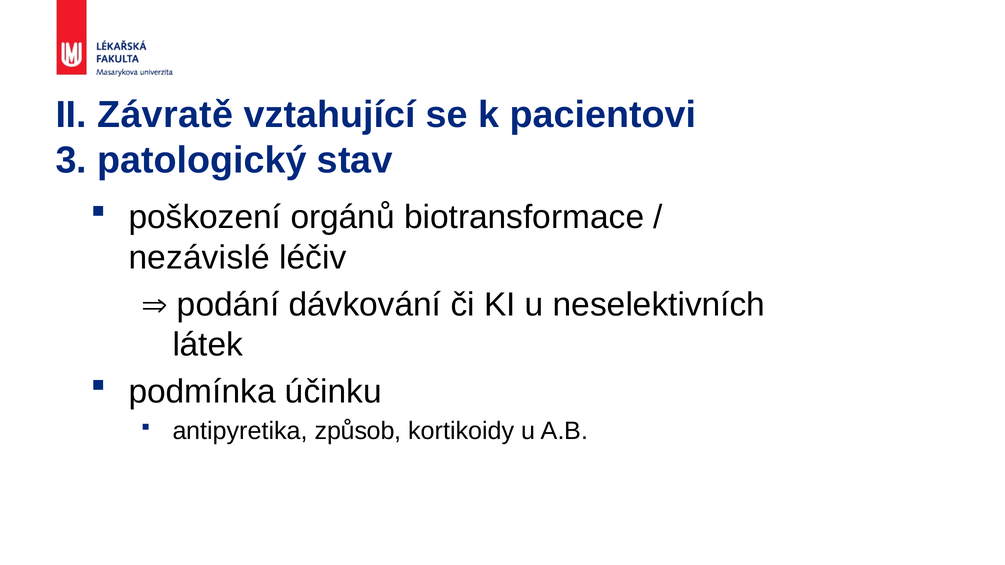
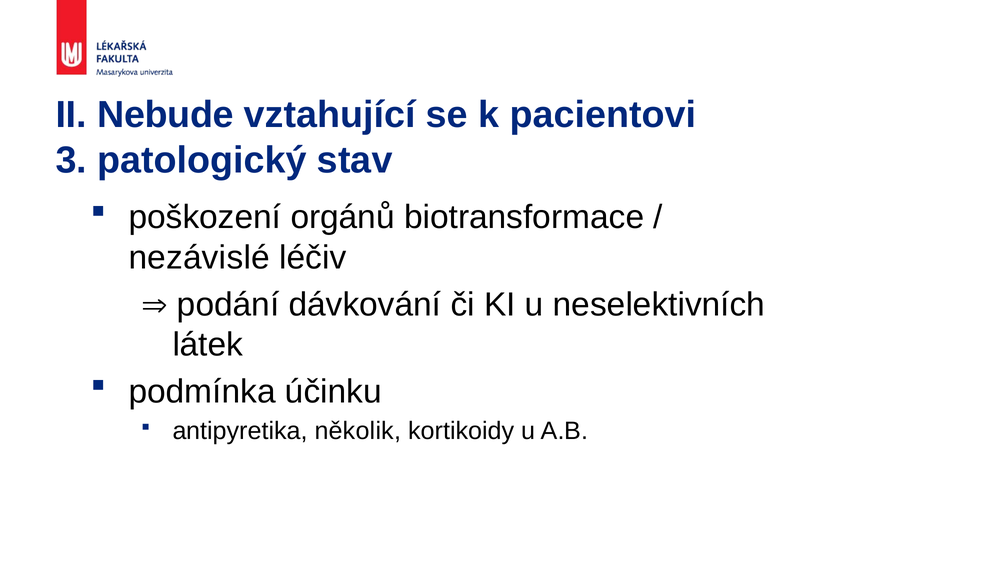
Závratě: Závratě -> Nebude
způsob: způsob -> několik
